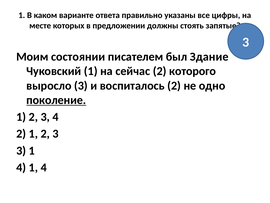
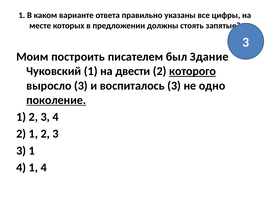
состоянии: состоянии -> построить
сейчас: сейчас -> двести
которого underline: none -> present
воспиталось 2: 2 -> 3
